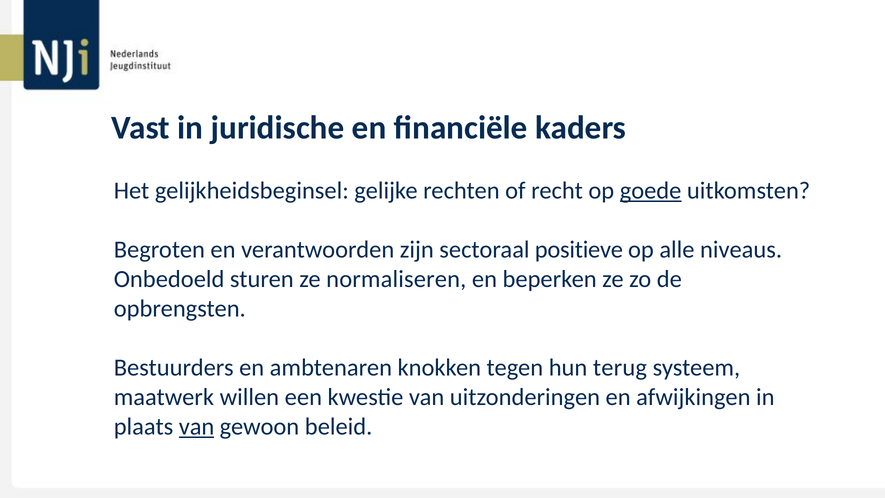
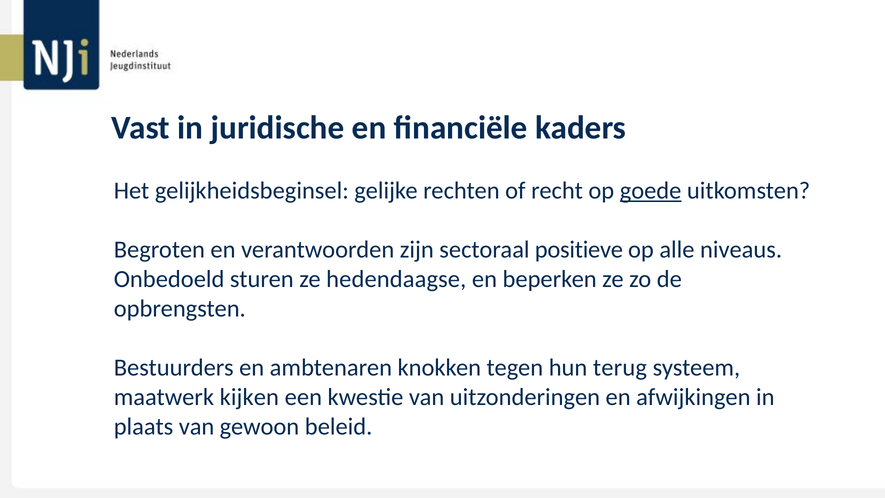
normaliseren: normaliseren -> hedendaagse
willen: willen -> kijken
van at (197, 427) underline: present -> none
